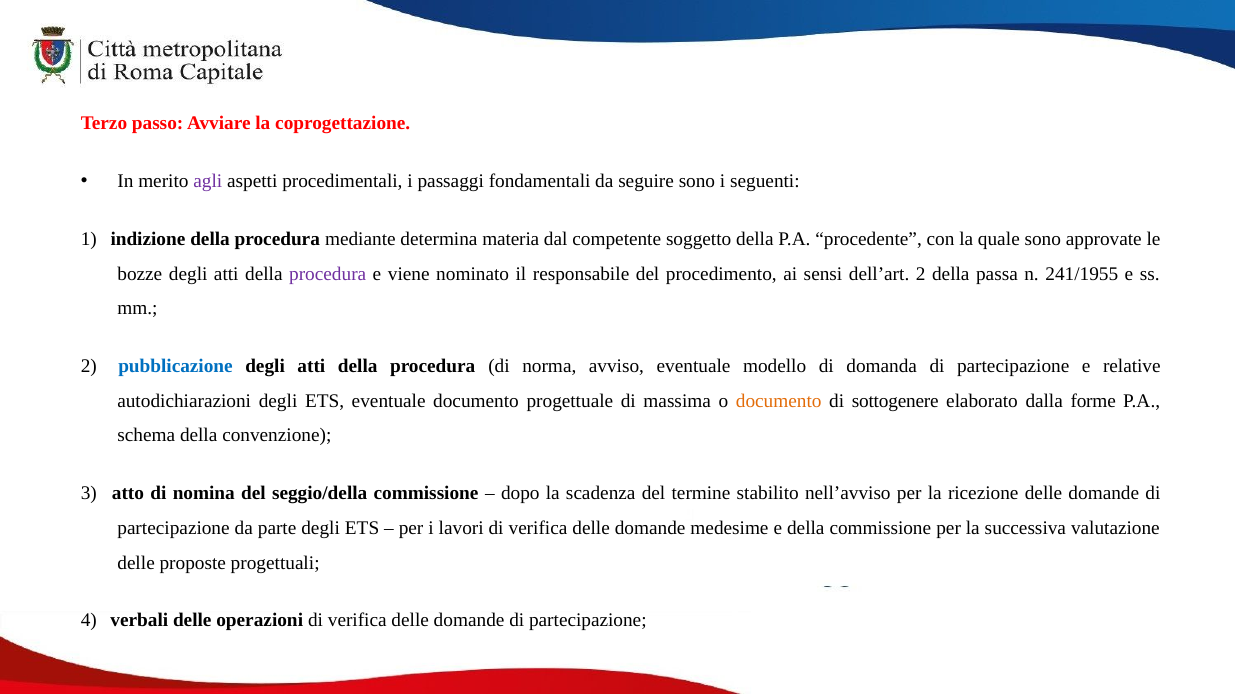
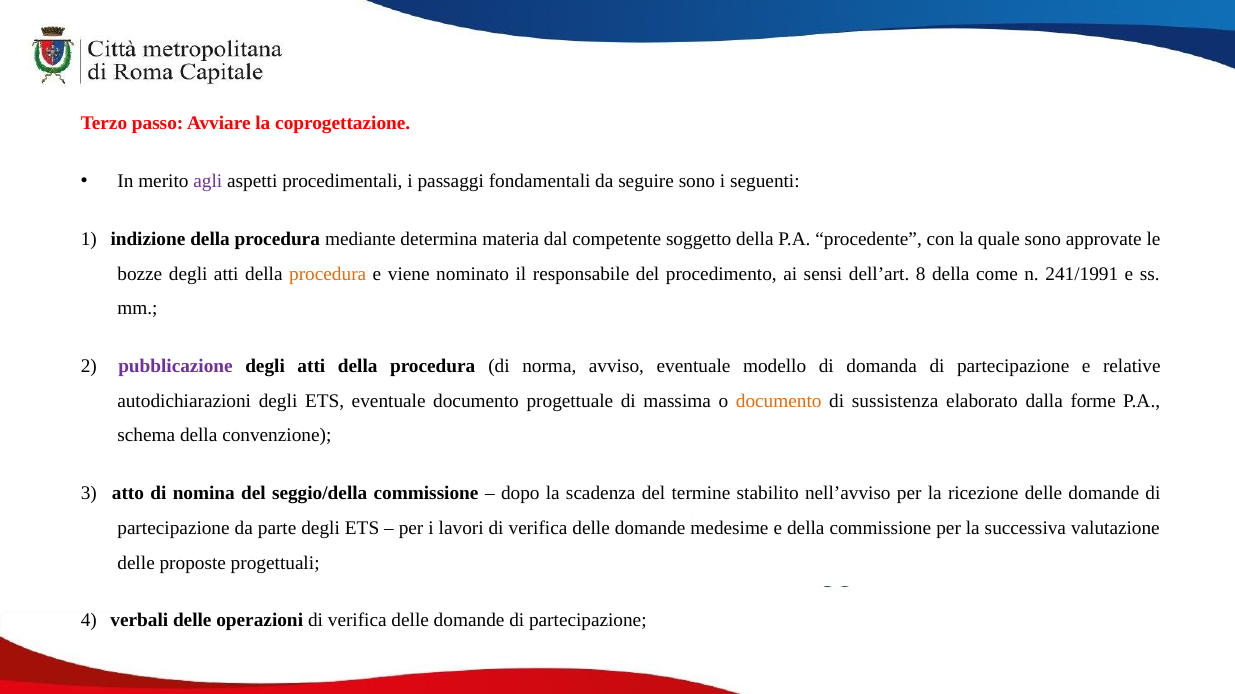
procedura at (328, 274) colour: purple -> orange
dell’art 2: 2 -> 8
passa: passa -> come
241/1955: 241/1955 -> 241/1991
pubblicazione colour: blue -> purple
sottogenere: sottogenere -> sussistenza
